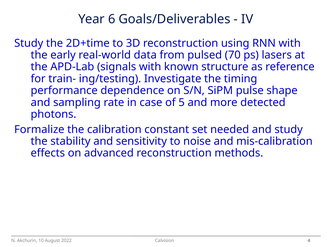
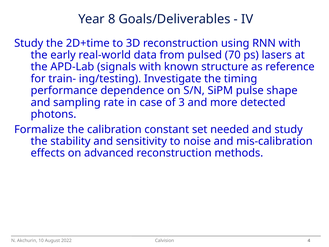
6: 6 -> 8
5: 5 -> 3
